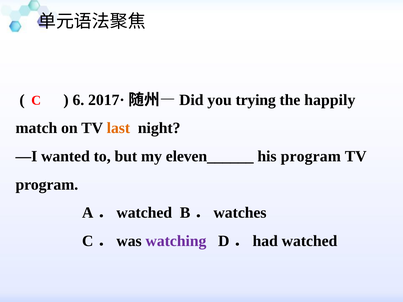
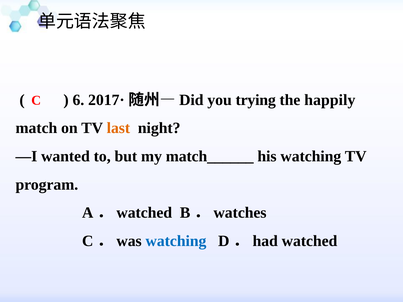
eleven______: eleven______ -> match______
his program: program -> watching
watching at (176, 241) colour: purple -> blue
